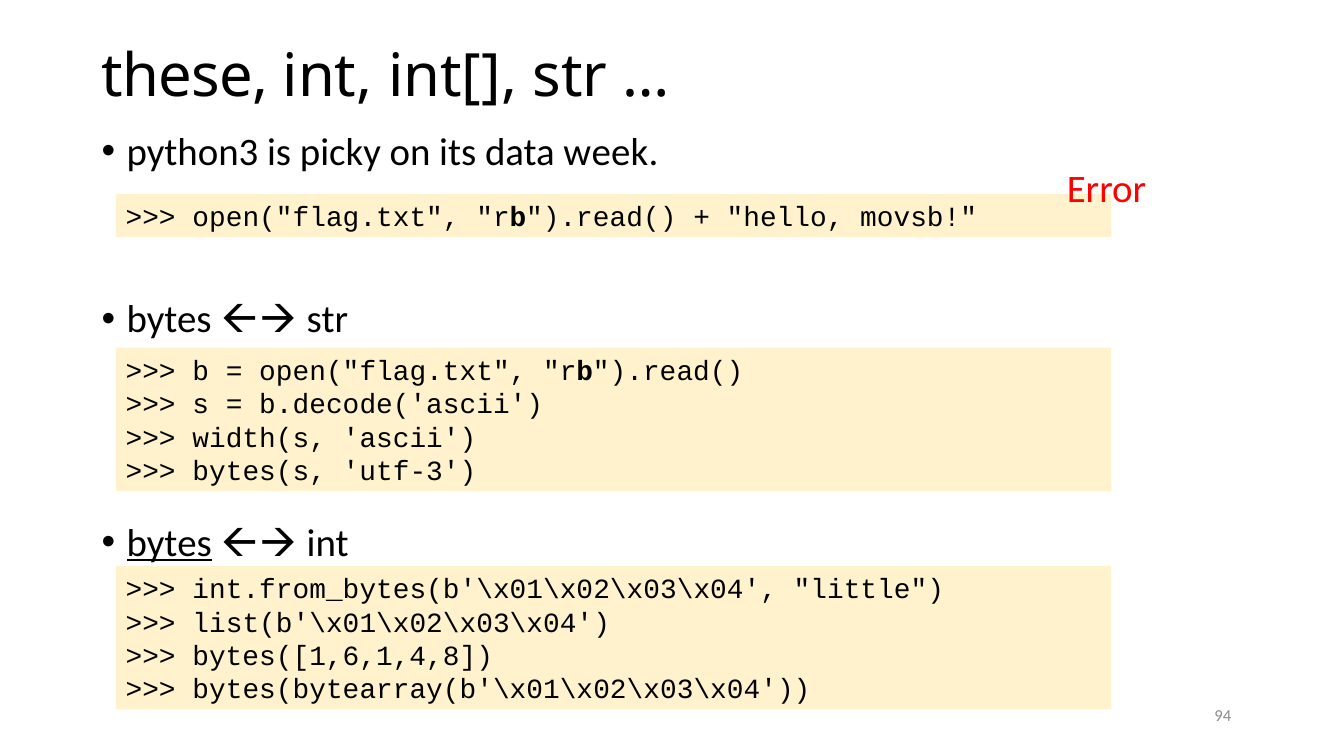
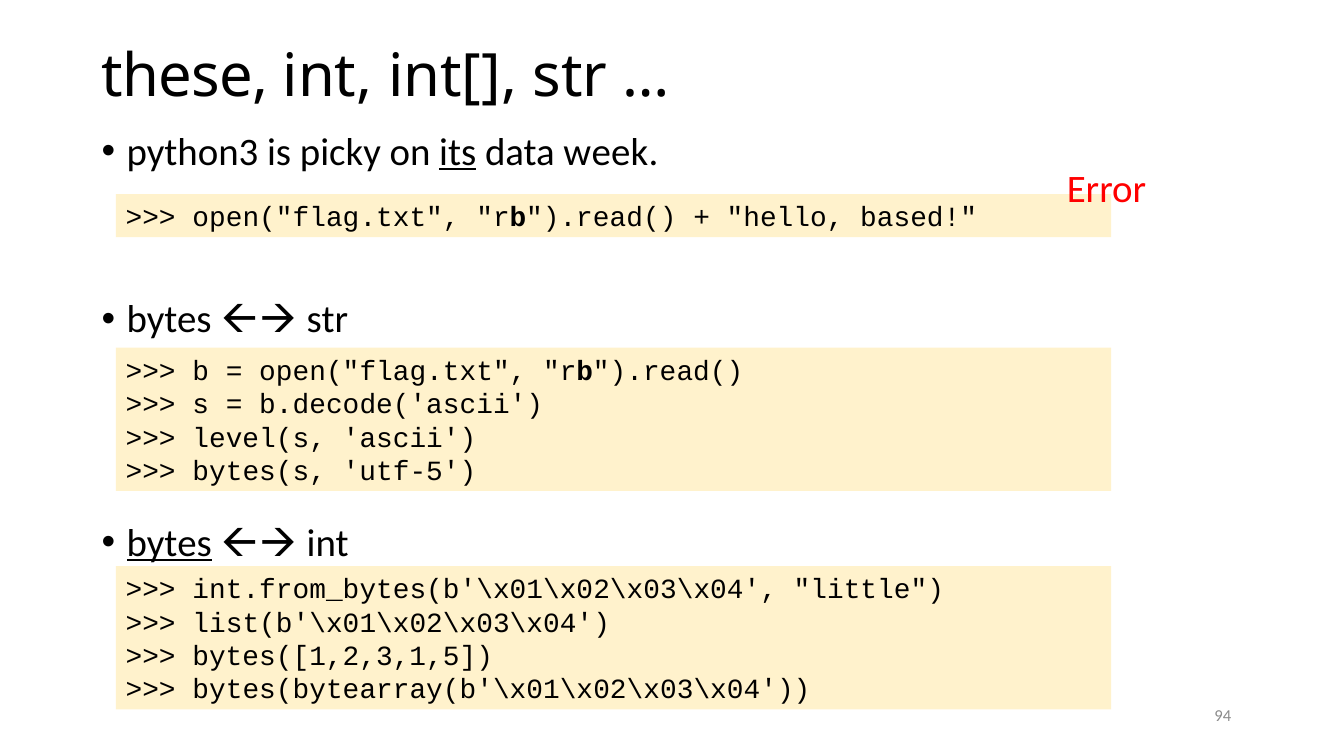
its underline: none -> present
movsb: movsb -> based
width(s: width(s -> level(s
utf-3: utf-3 -> utf-5
bytes([1,6,1,4,8: bytes([1,6,1,4,8 -> bytes([1,2,3,1,5
